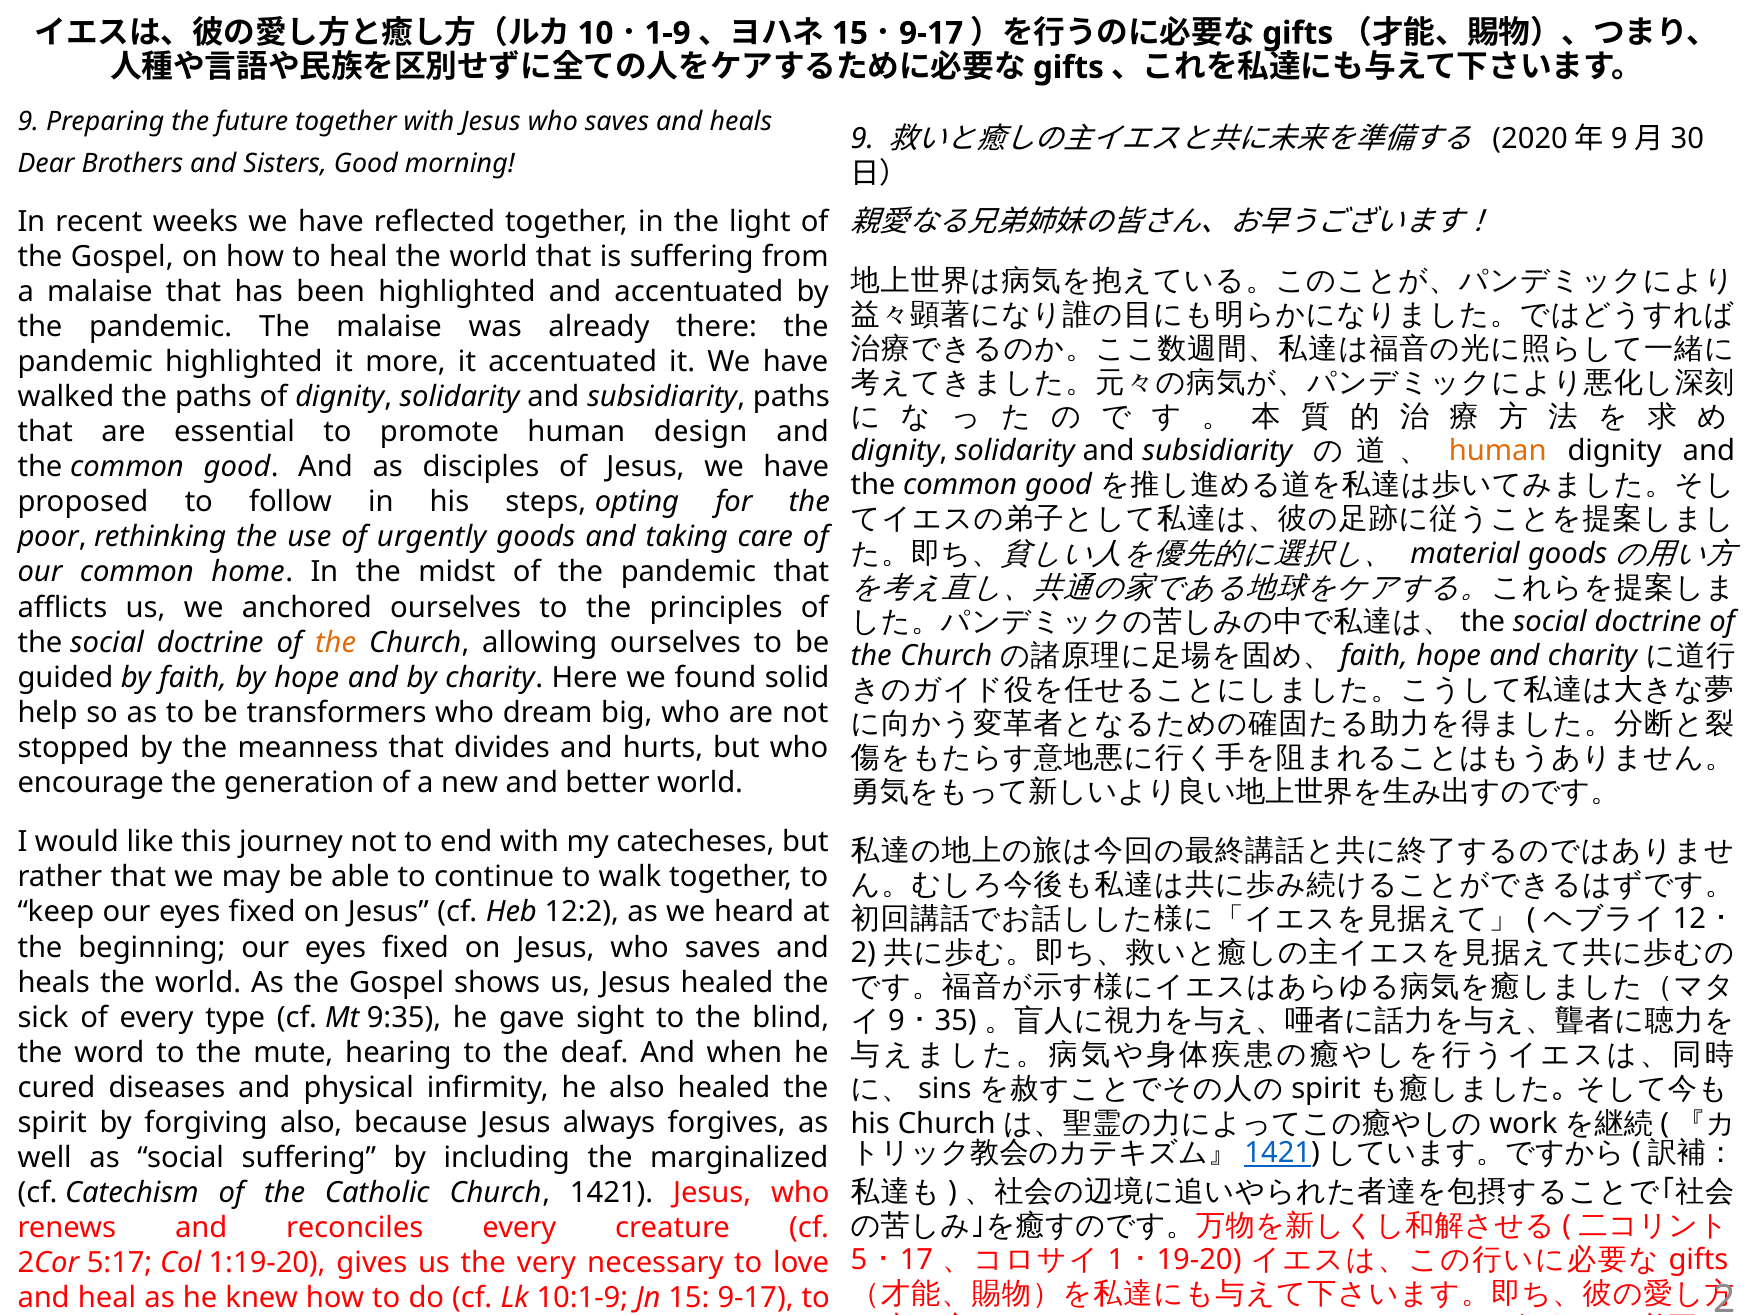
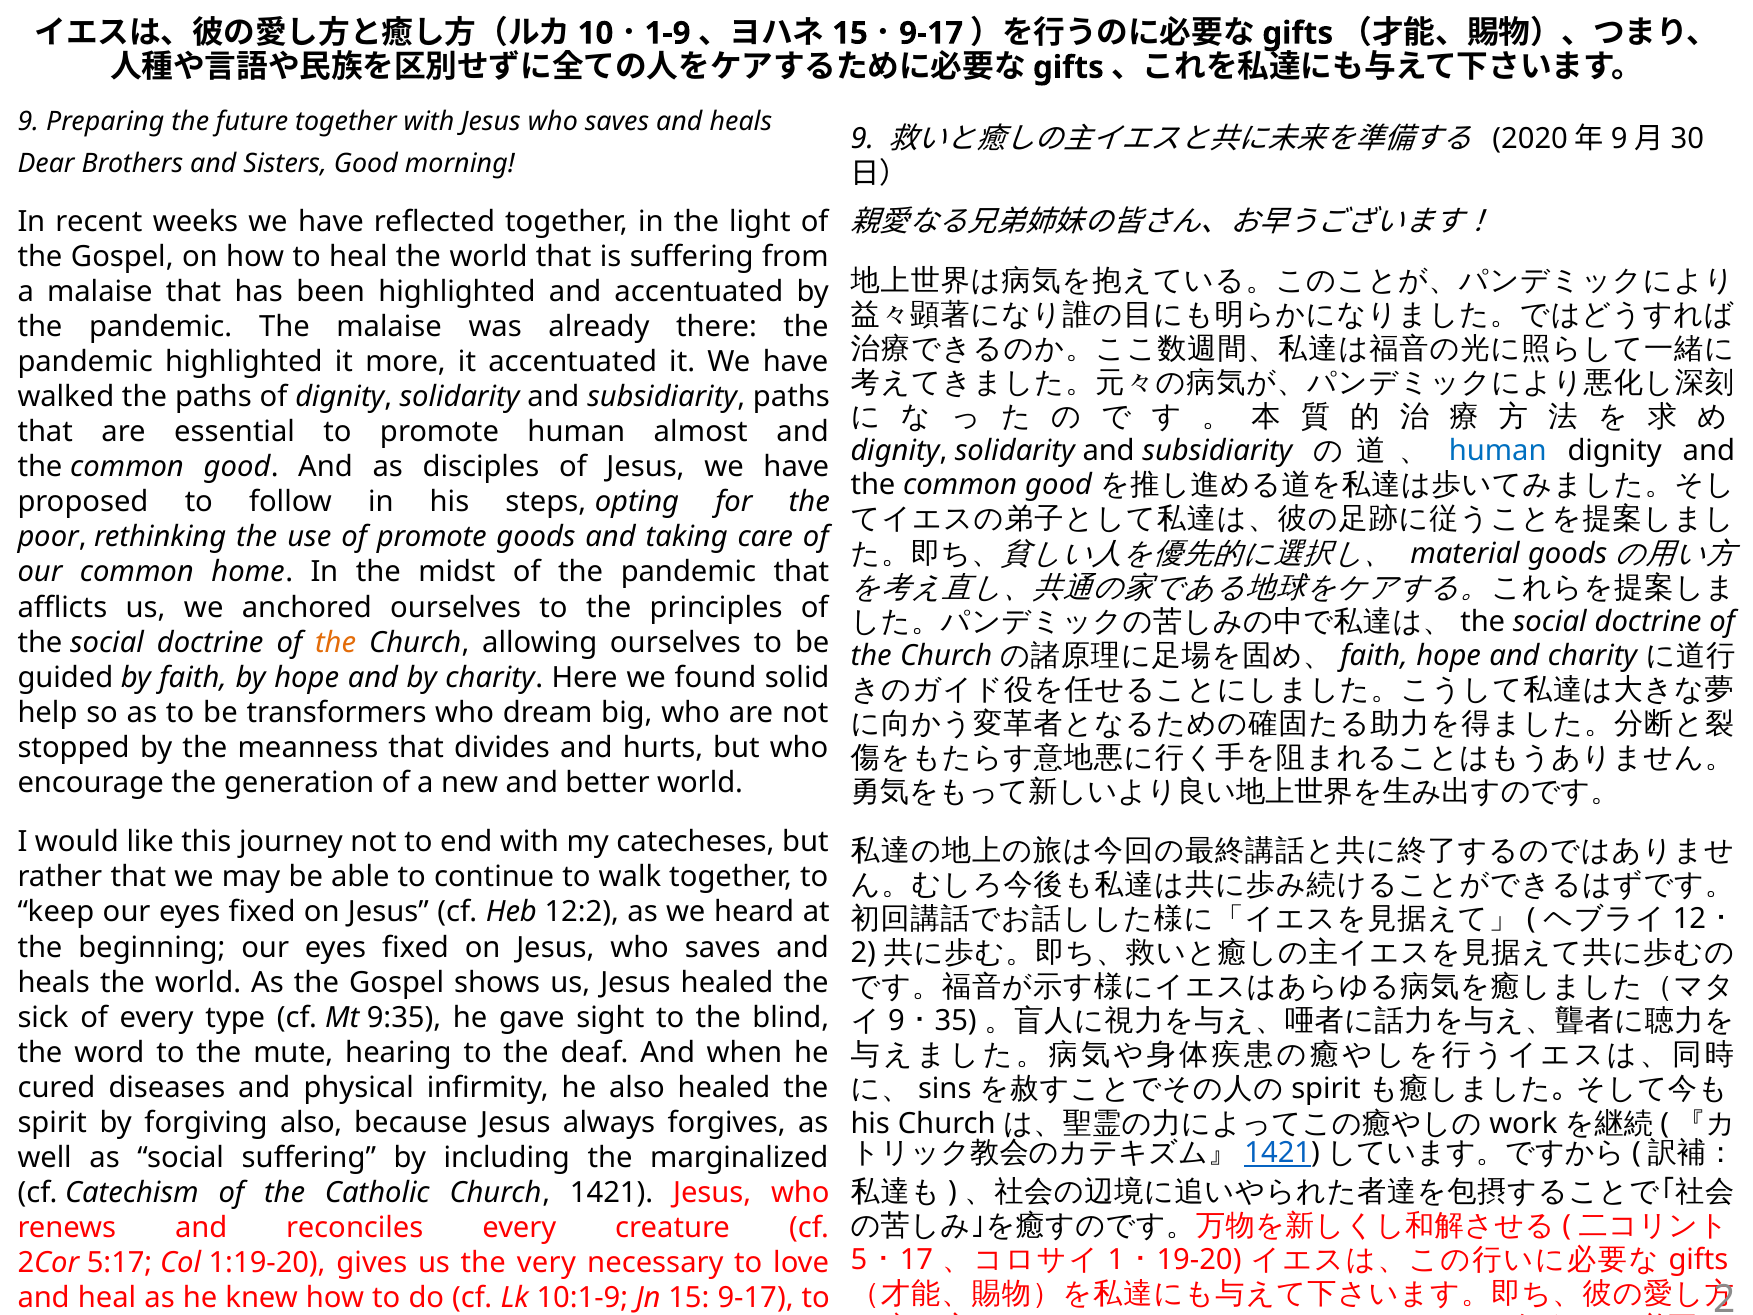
design: design -> almost
human at (1498, 451) colour: orange -> blue
of urgently: urgently -> promote
